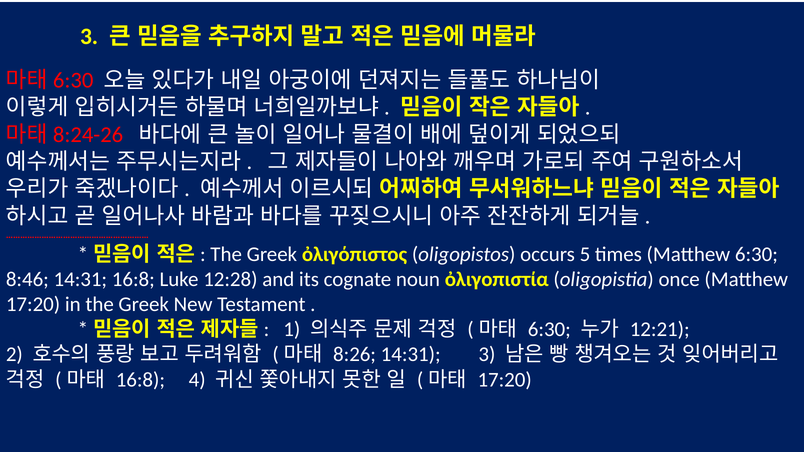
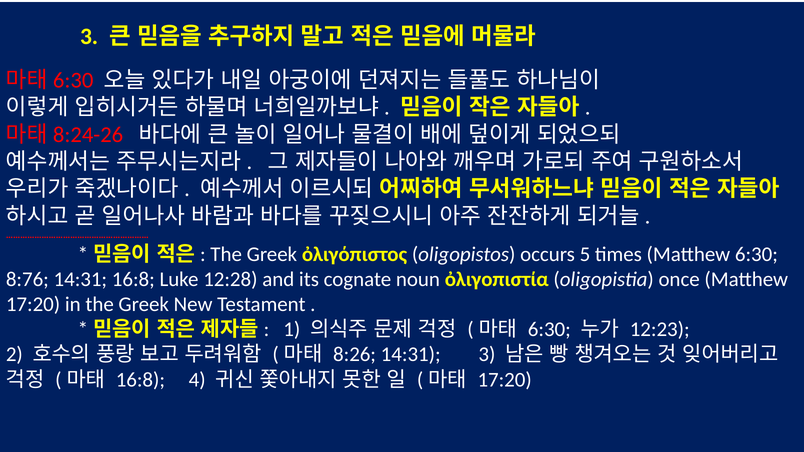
8:46: 8:46 -> 8:76
12:21: 12:21 -> 12:23
